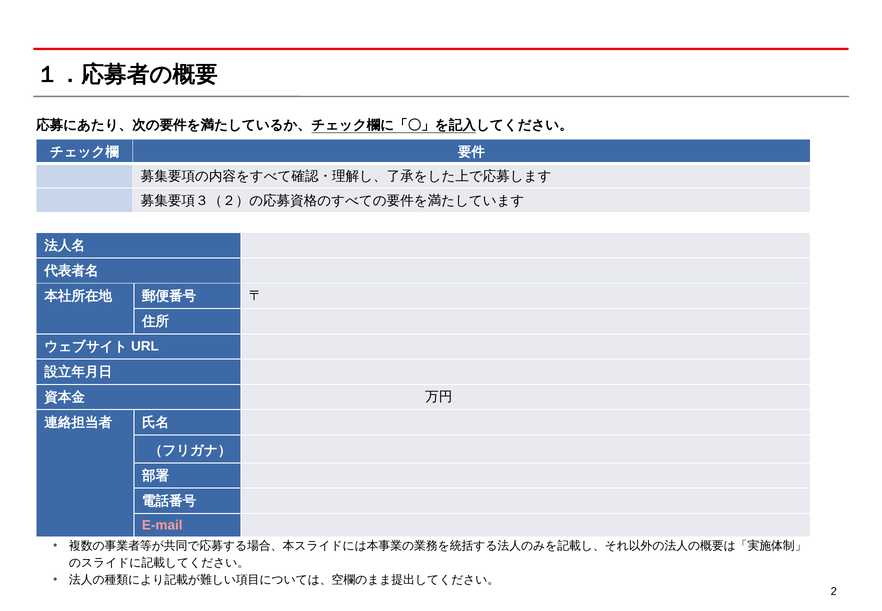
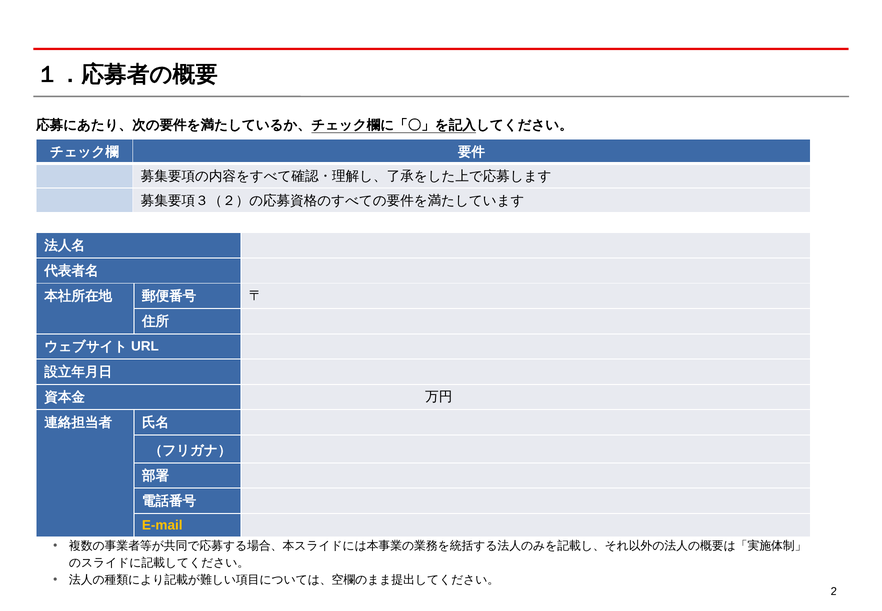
E-mail colour: pink -> yellow
